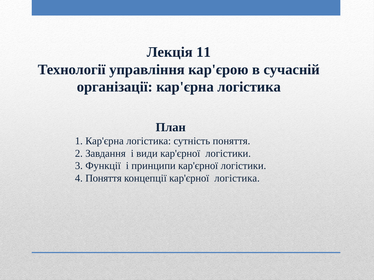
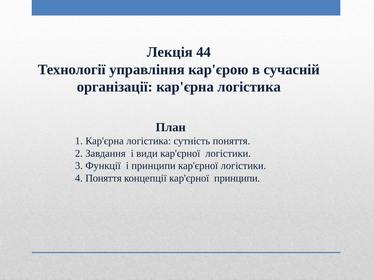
11: 11 -> 44
кар'єрної логістика: логістика -> принципи
